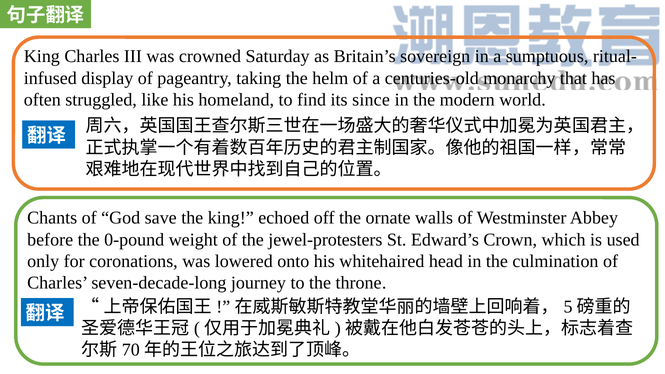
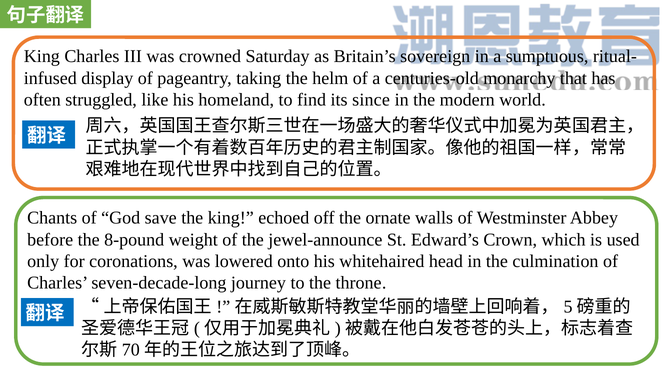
0-pound: 0-pound -> 8-pound
jewel-protesters: jewel-protesters -> jewel-announce
